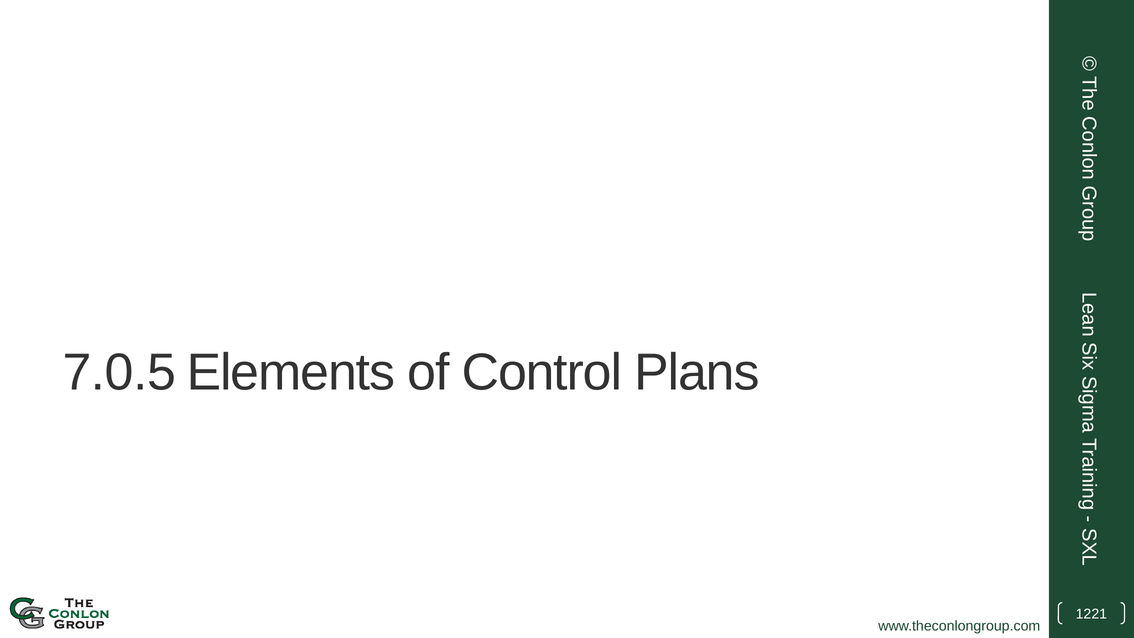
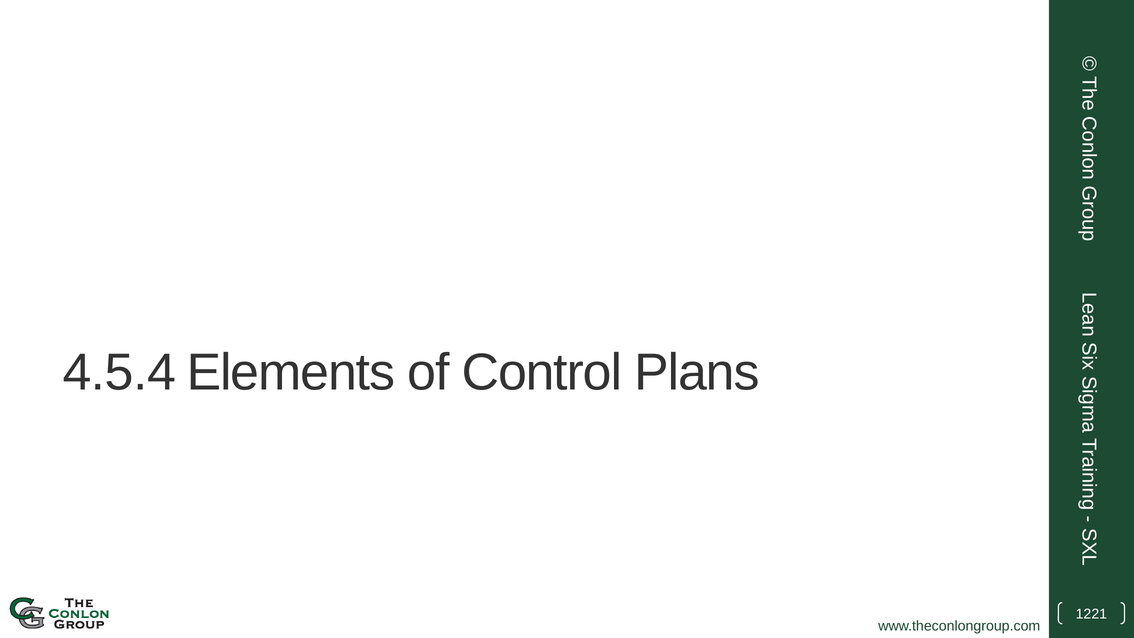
7.0.5: 7.0.5 -> 4.5.4
